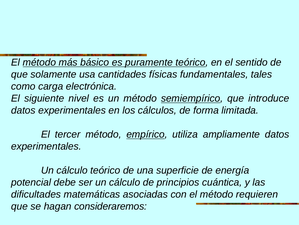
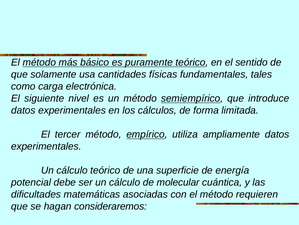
principios: principios -> molecular
